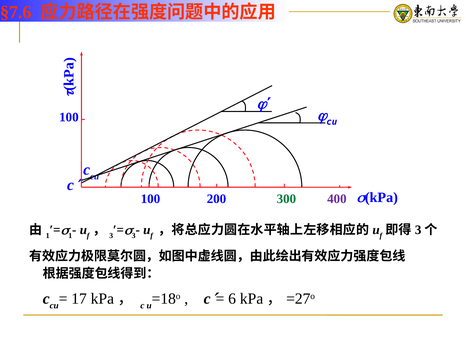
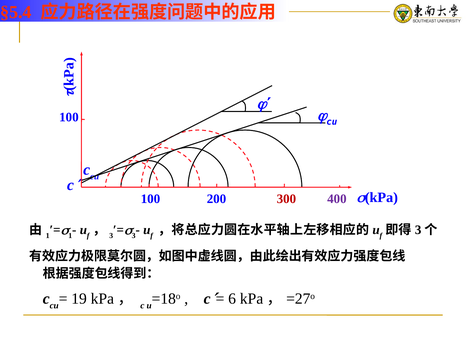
§7.6: §7.6 -> §5.4
300 colour: green -> red
17: 17 -> 19
